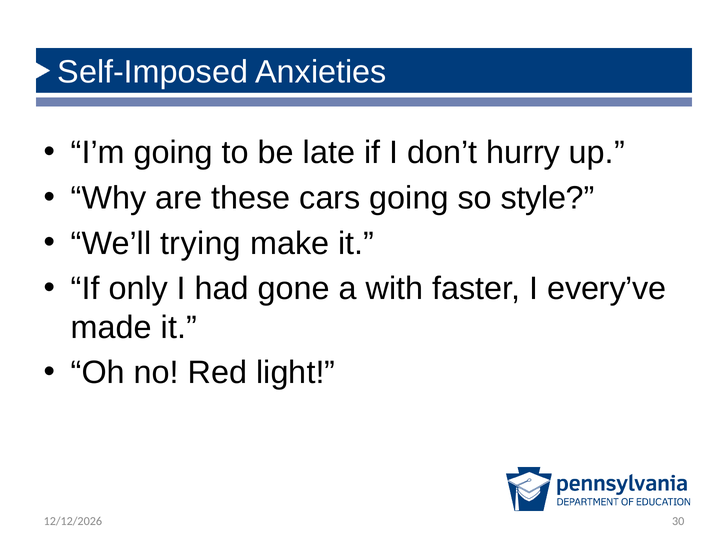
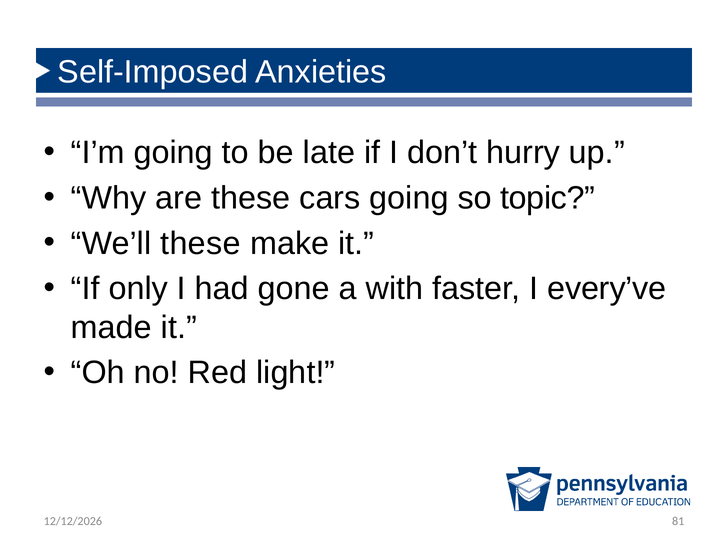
style: style -> topic
We’ll trying: trying -> these
30: 30 -> 81
